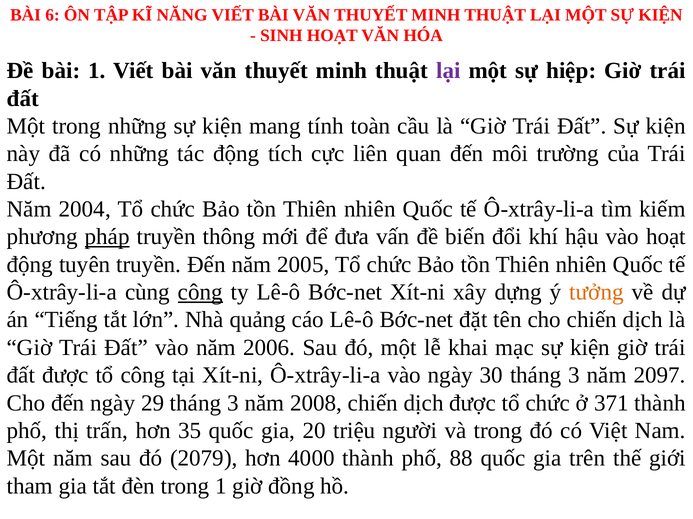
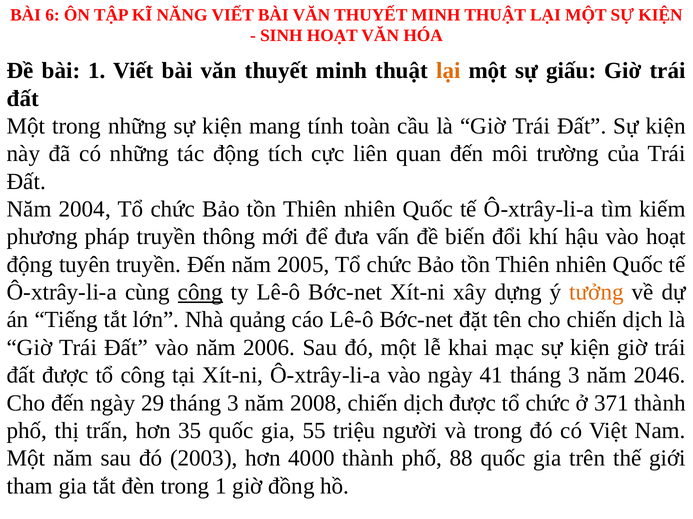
lại at (448, 71) colour: purple -> orange
hiệp: hiệp -> giấu
pháp underline: present -> none
30: 30 -> 41
2097: 2097 -> 2046
20: 20 -> 55
2079: 2079 -> 2003
